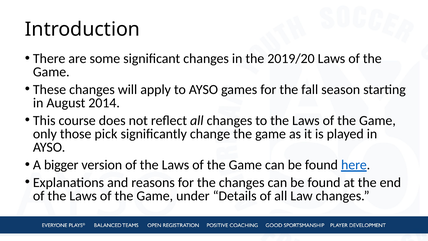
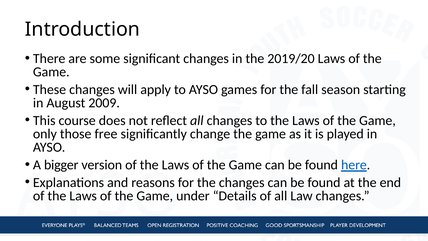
2014: 2014 -> 2009
pick: pick -> free
